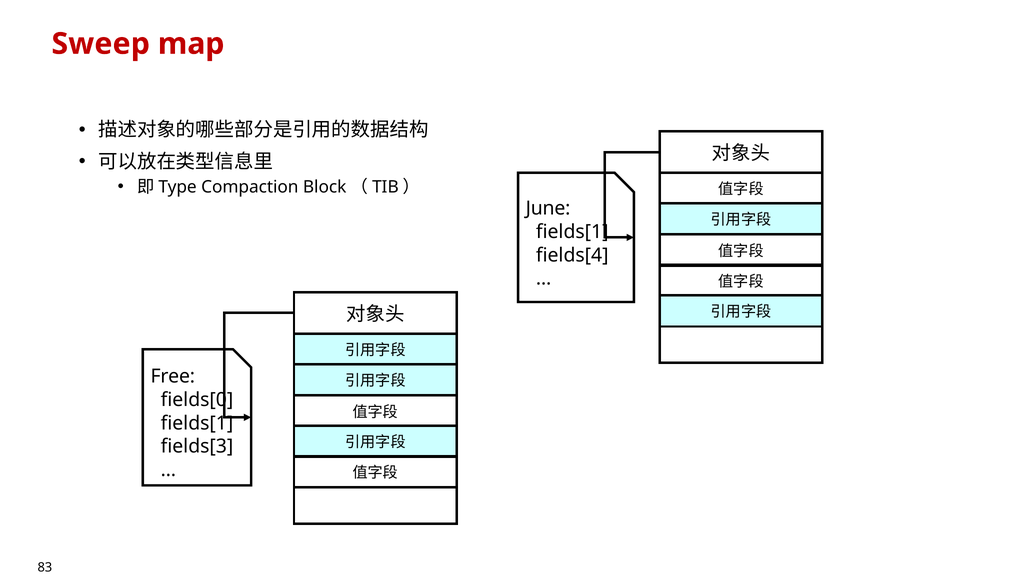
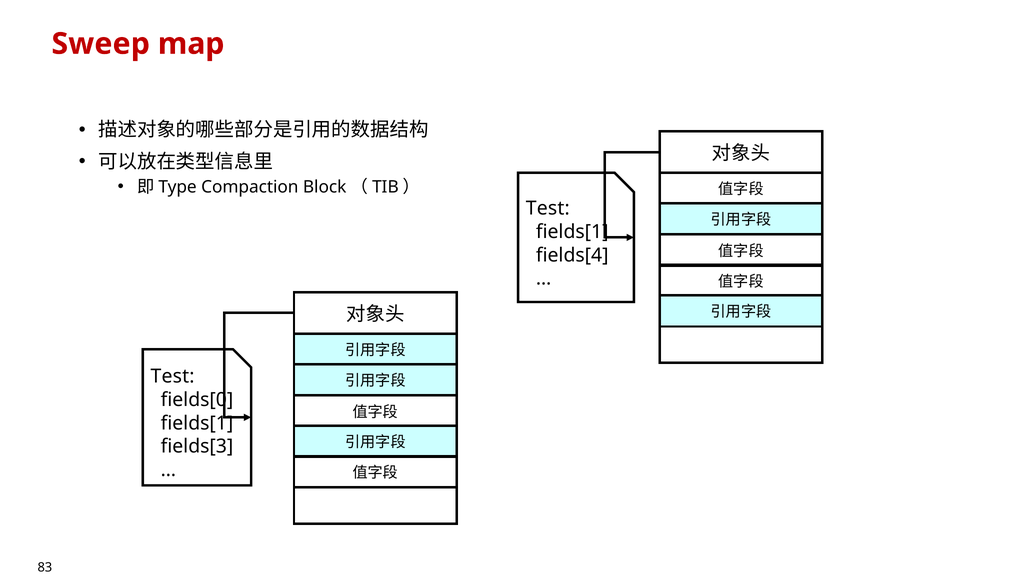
June at (548, 208): June -> Test
Free at (173, 376): Free -> Test
